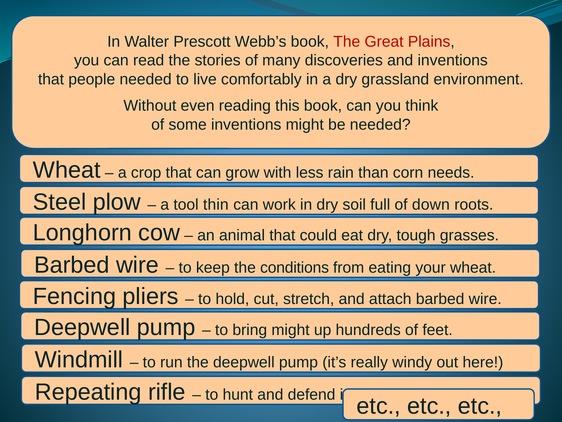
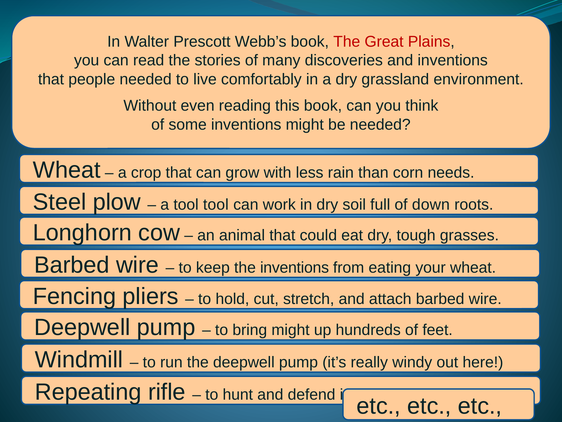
tool thin: thin -> tool
the conditions: conditions -> inventions
